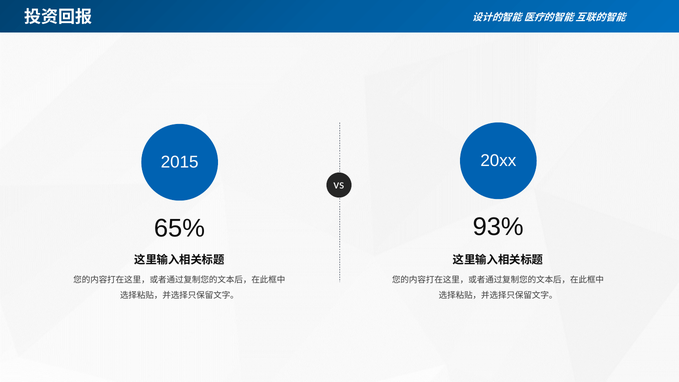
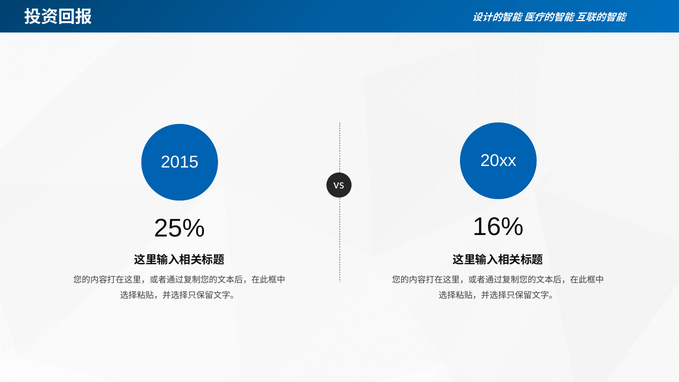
93%: 93% -> 16%
65%: 65% -> 25%
